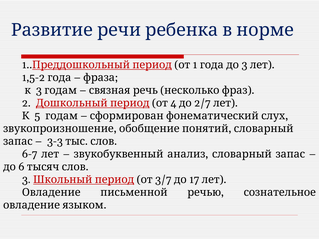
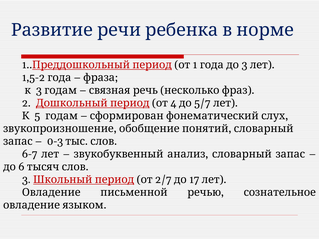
2/7: 2/7 -> 5/7
3-3: 3-3 -> 0-3
3/7: 3/7 -> 2/7
